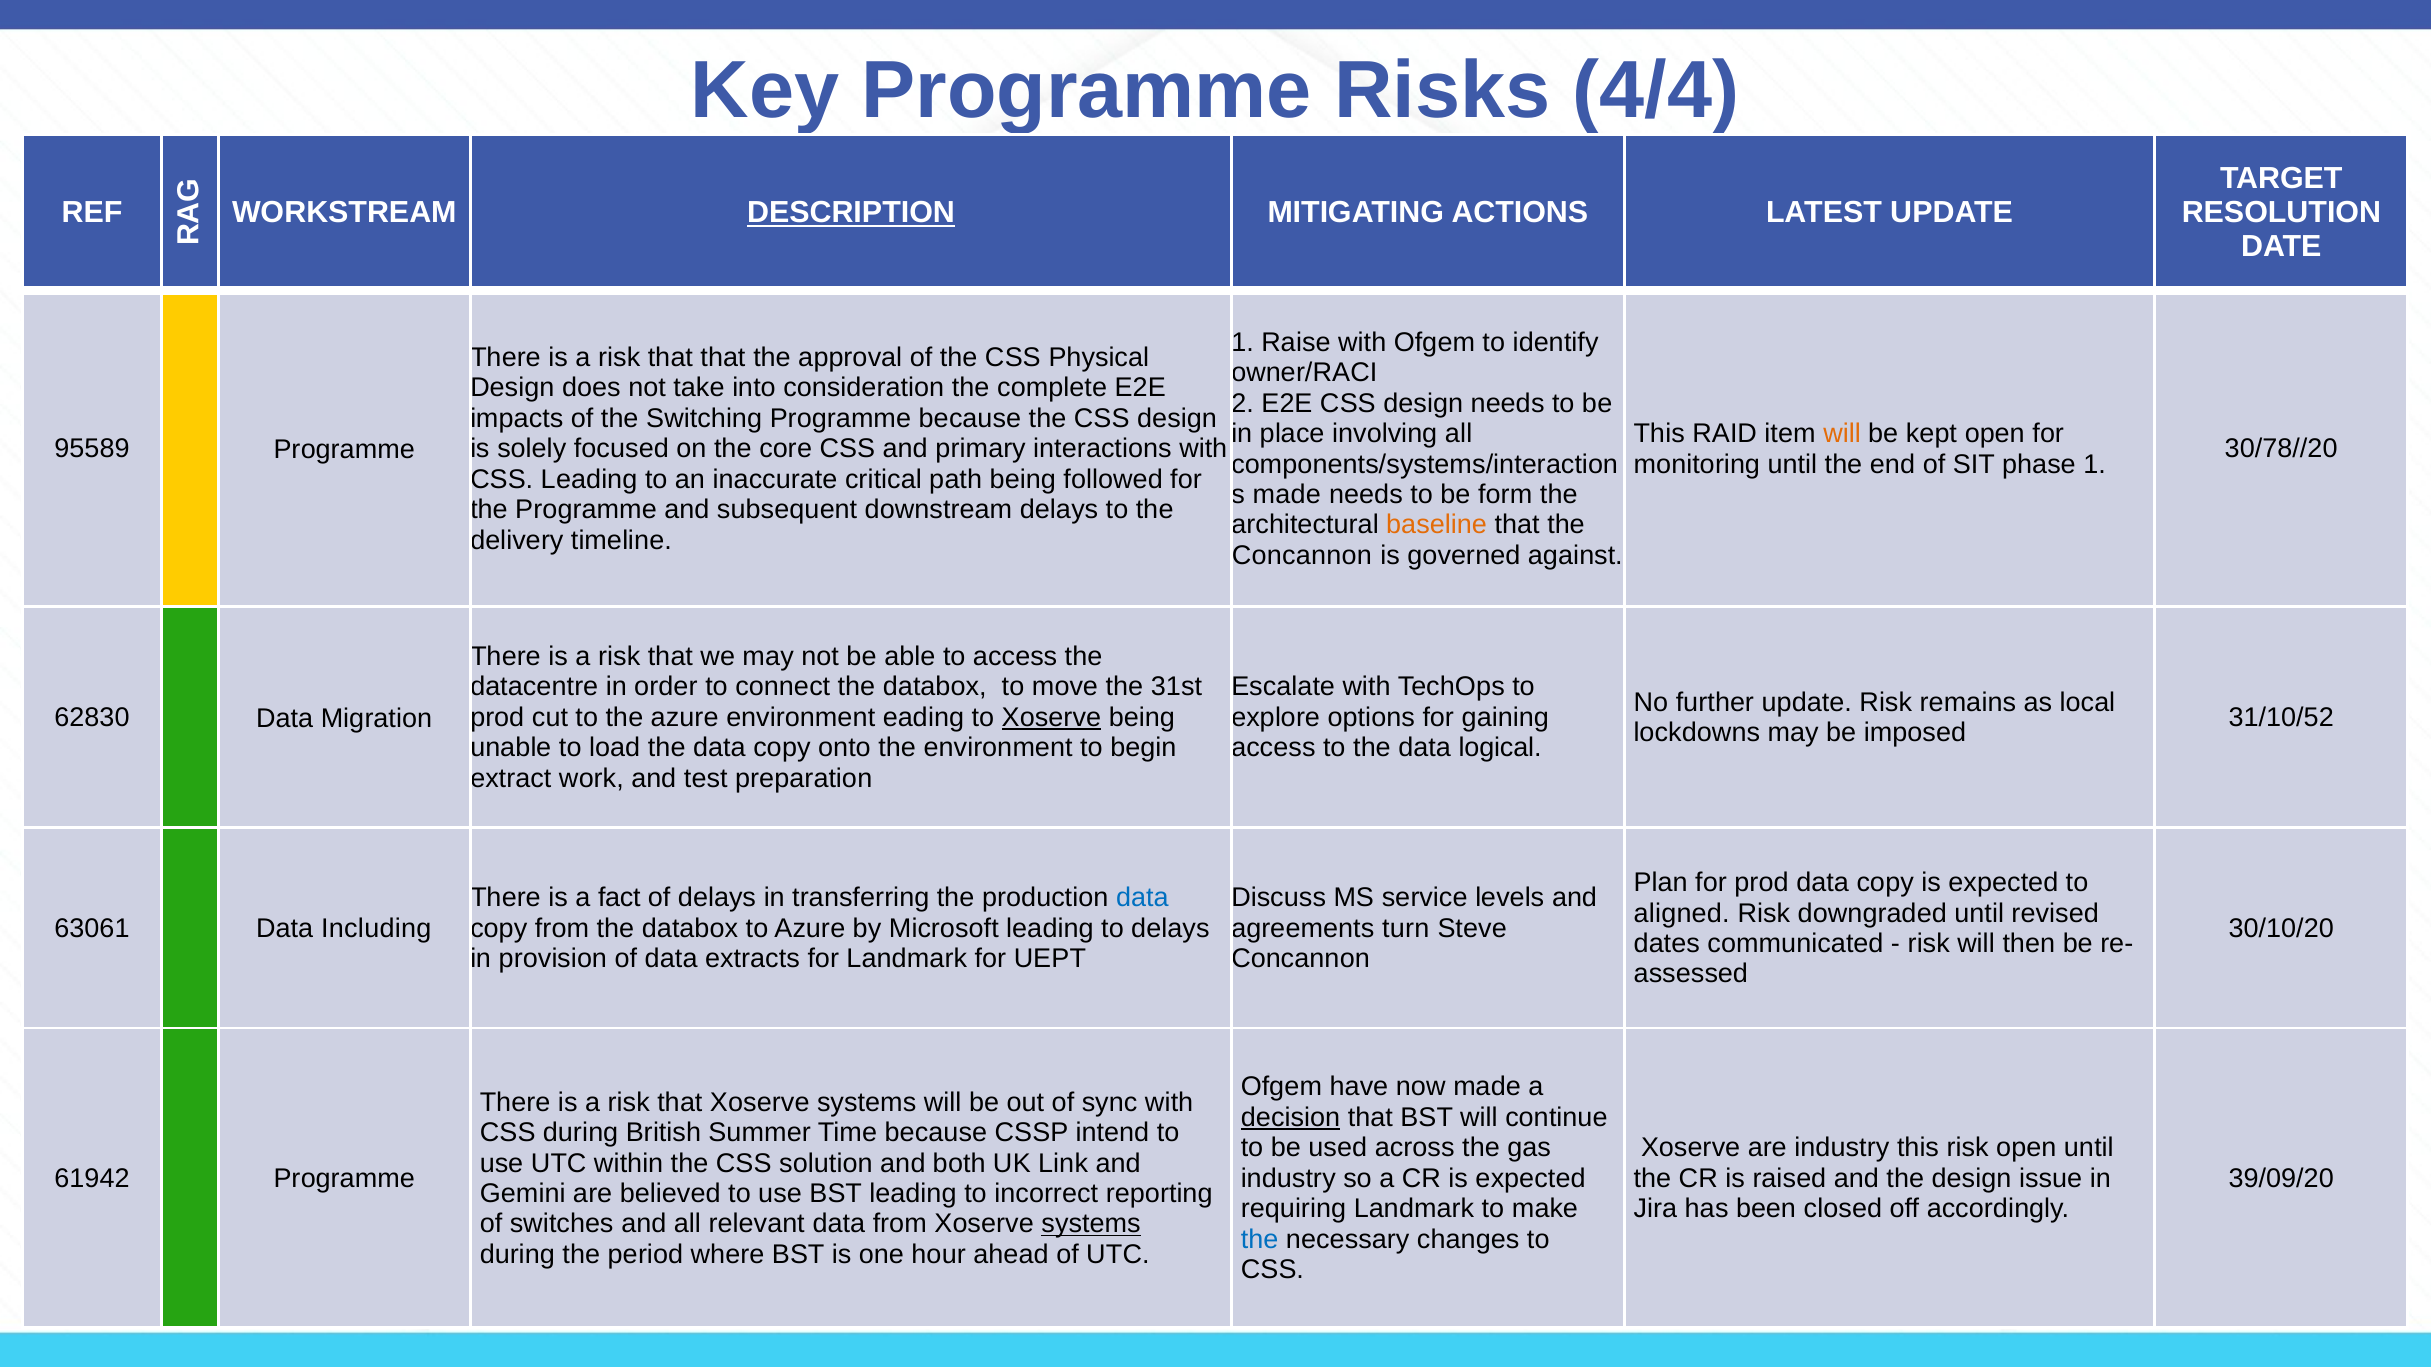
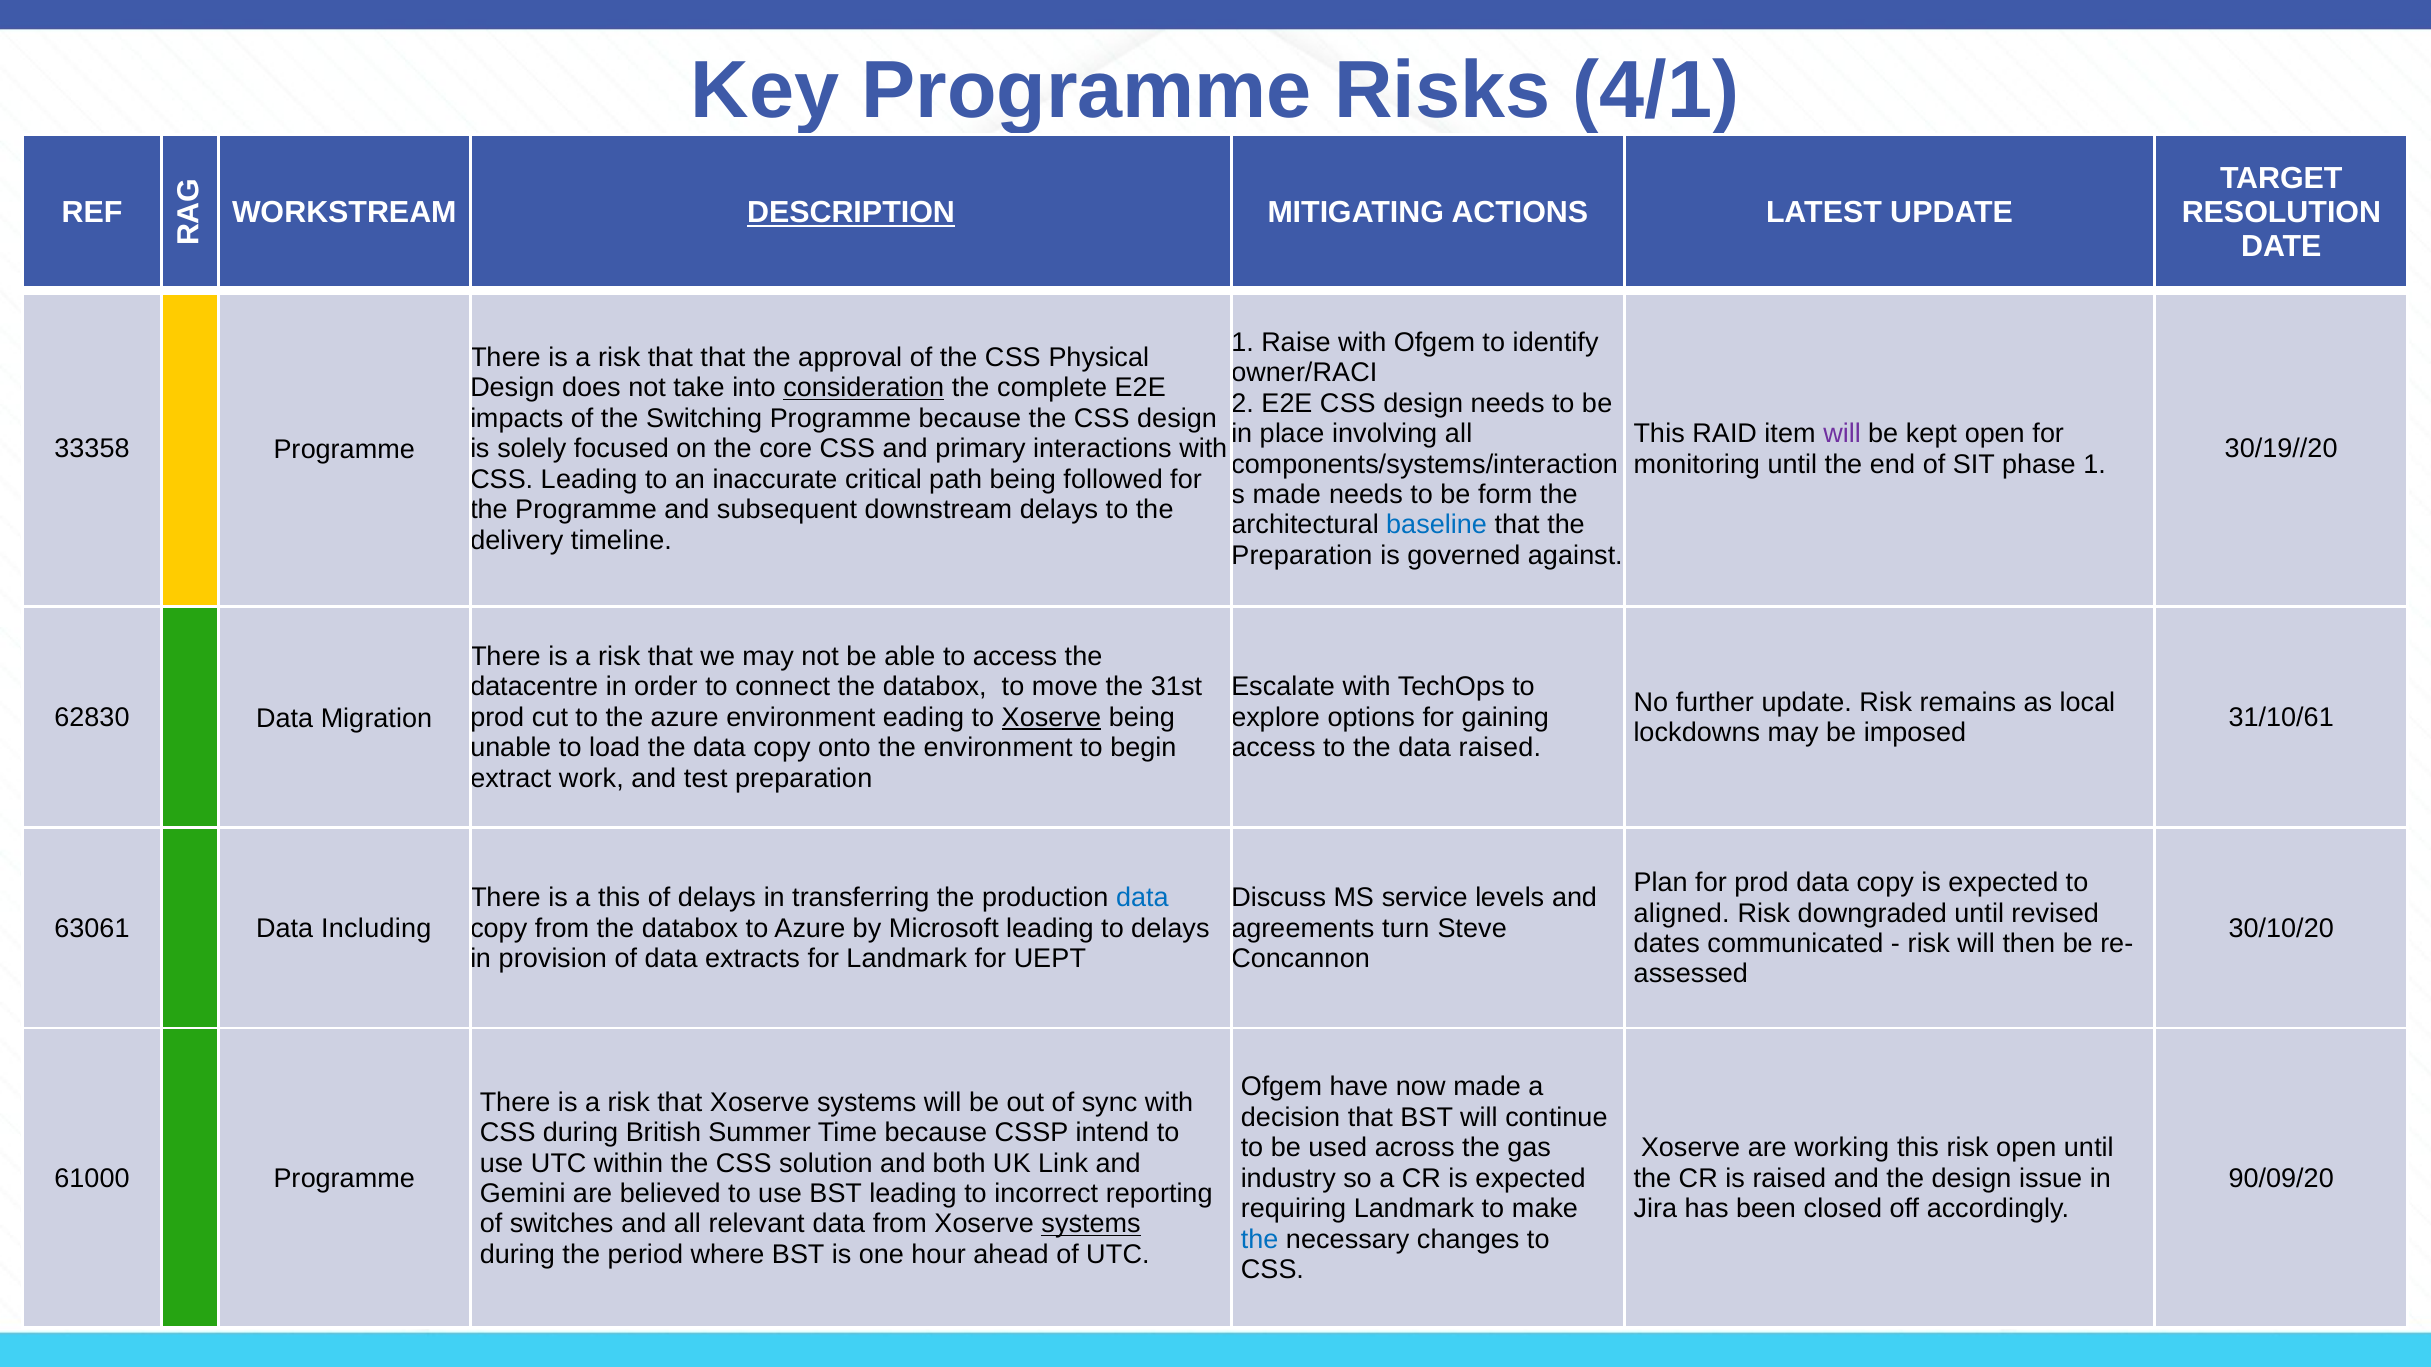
4/4: 4/4 -> 4/1
consideration underline: none -> present
will at (1842, 434) colour: orange -> purple
95589: 95589 -> 33358
30/78//20: 30/78//20 -> 30/19//20
baseline colour: orange -> blue
Concannon at (1302, 556): Concannon -> Preparation
31/10/52: 31/10/52 -> 31/10/61
data logical: logical -> raised
a fact: fact -> this
decision underline: present -> none
are industry: industry -> working
61942: 61942 -> 61000
39/09/20: 39/09/20 -> 90/09/20
